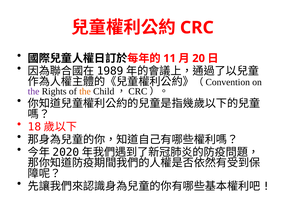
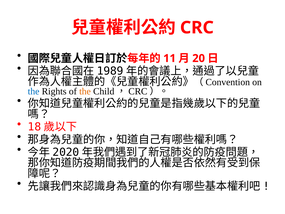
the at (34, 91) colour: purple -> blue
